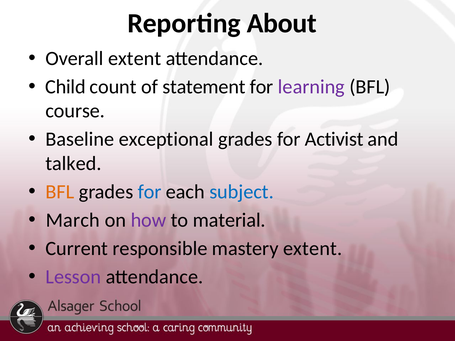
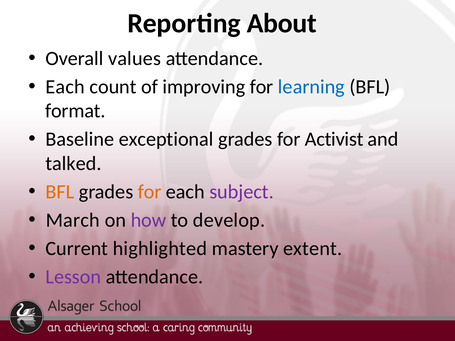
Overall extent: extent -> values
Child at (65, 87): Child -> Each
statement: statement -> improving
learning colour: purple -> blue
course: course -> format
for at (150, 192) colour: blue -> orange
subject colour: blue -> purple
material: material -> develop
responsible: responsible -> highlighted
